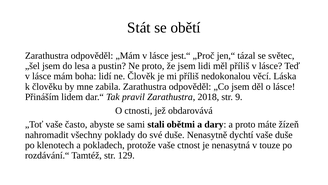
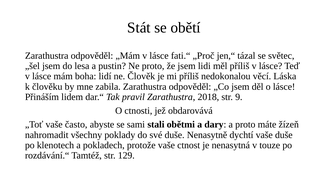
jest.“: jest.“ -> fati.“
